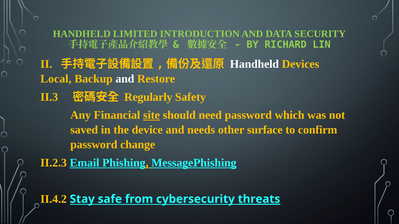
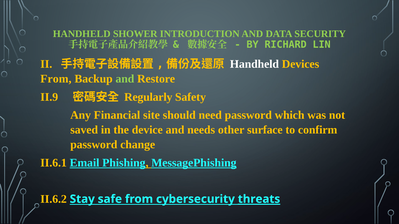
LIMITED: LIMITED -> SHOWER
Local at (56, 79): Local -> From
and at (125, 79) colour: white -> light green
II.3: II.3 -> II.9
site underline: present -> none
II.2.3: II.2.3 -> II.6.1
II.4.2: II.4.2 -> II.6.2
